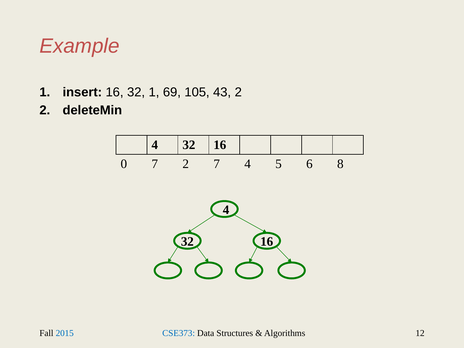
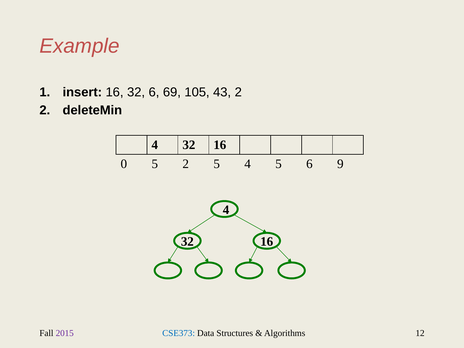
32 1: 1 -> 6
0 7: 7 -> 5
2 7: 7 -> 5
8: 8 -> 9
2015 colour: blue -> purple
